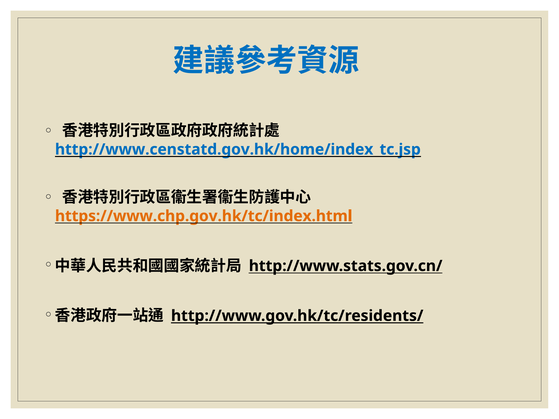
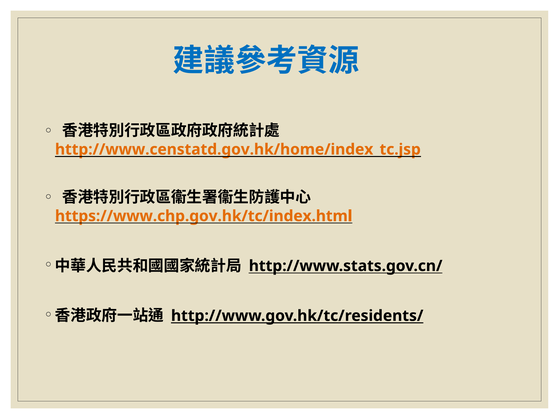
http://www.censtatd.gov.hk/home/index_tc.jsp colour: blue -> orange
